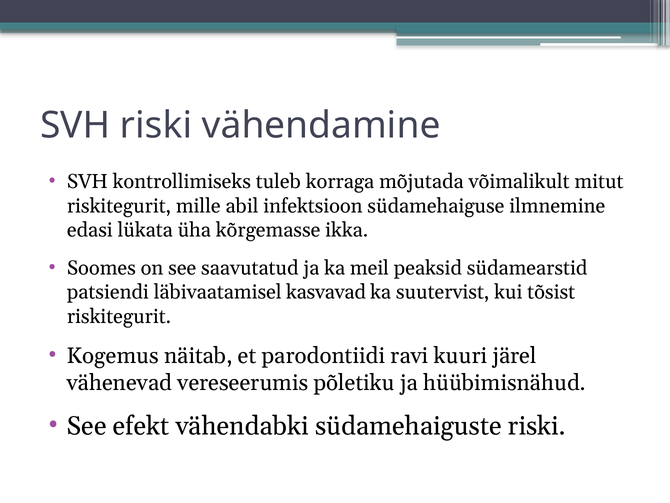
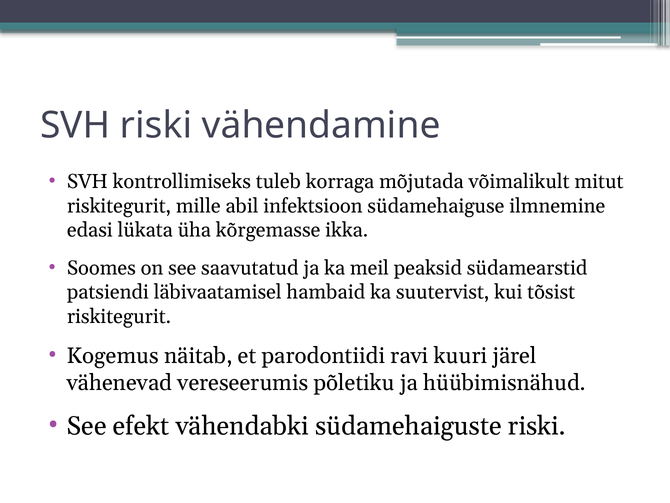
kasvavad: kasvavad -> hambaid
